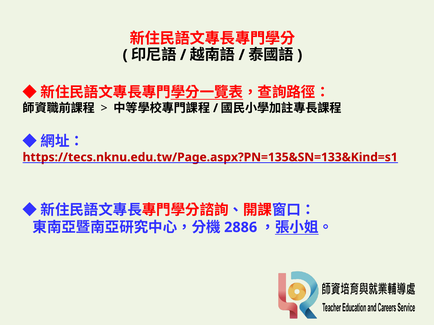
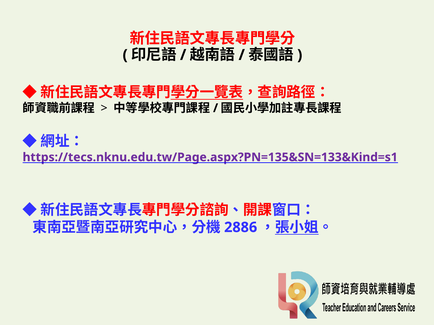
https://tecs.nknu.edu.tw/Page.aspx?PN=135&SN=133&Kind=s1 colour: red -> purple
